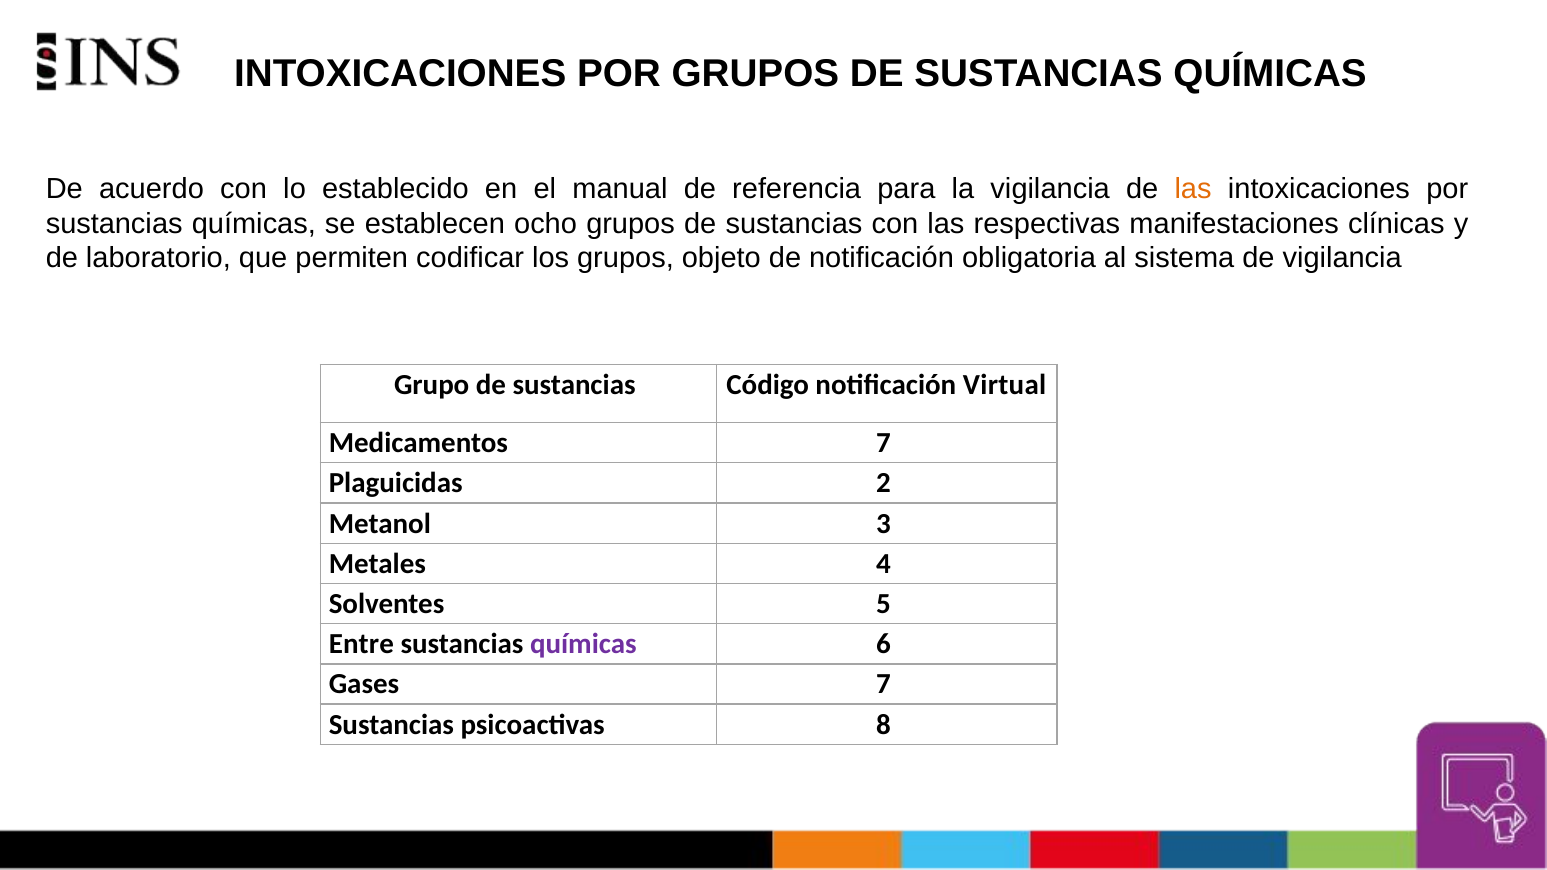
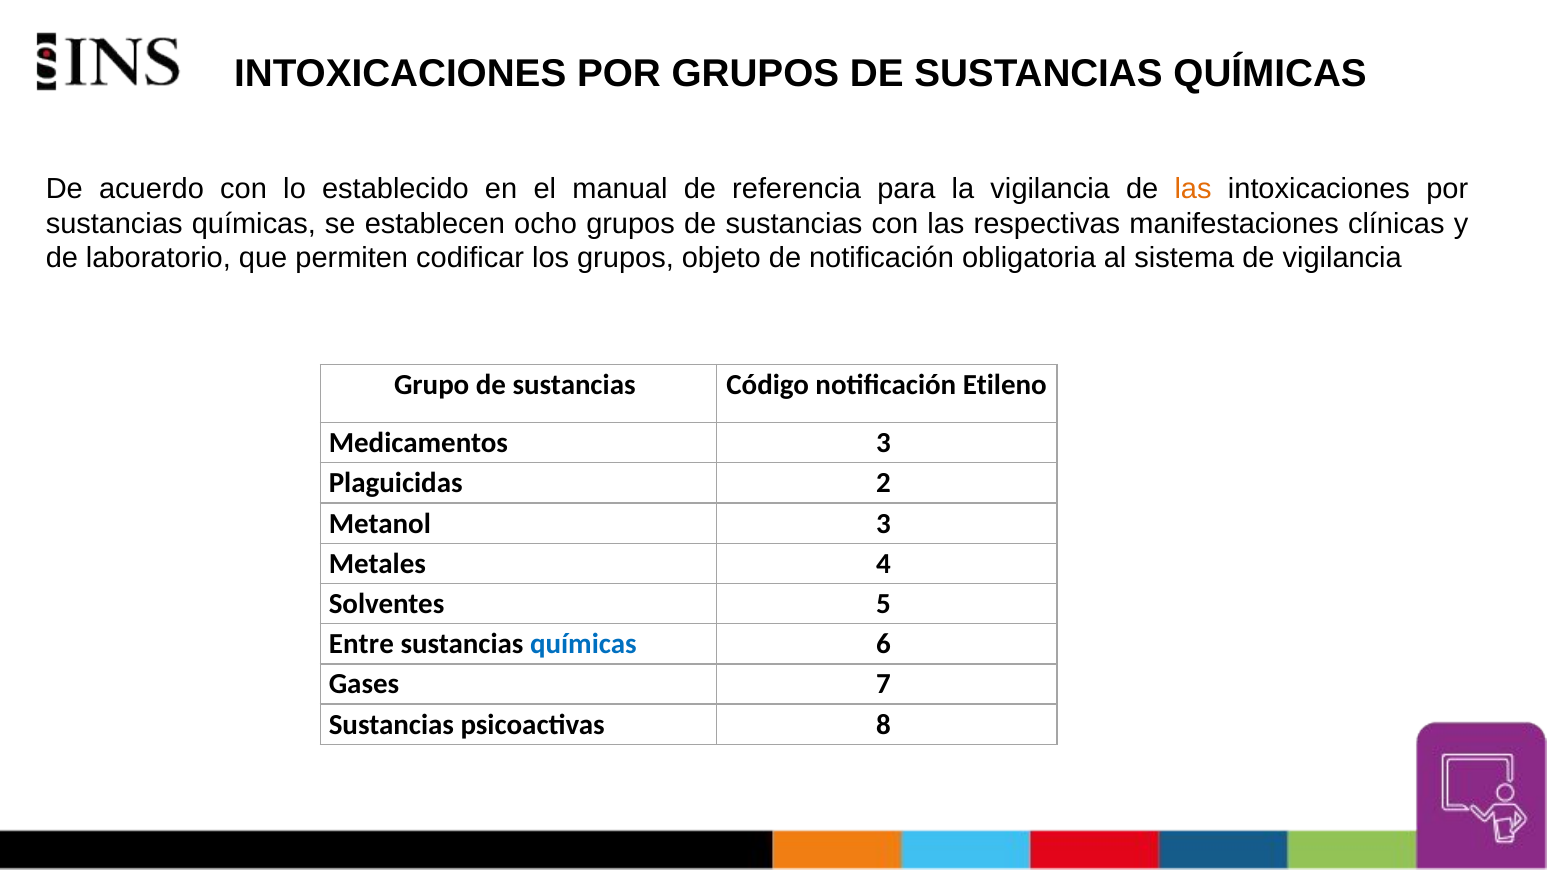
Virtual: Virtual -> Etileno
Medicamentos 7: 7 -> 3
químicas at (583, 644) colour: purple -> blue
